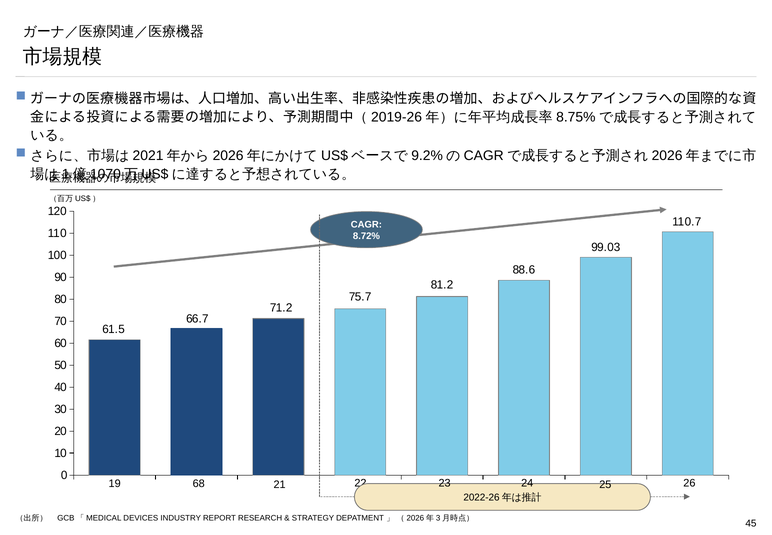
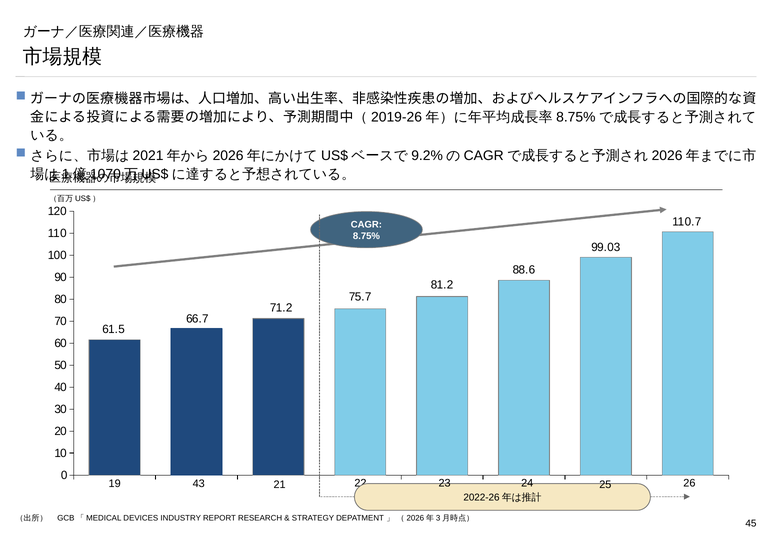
8.72% at (366, 236): 8.72% -> 8.75%
68: 68 -> 43
